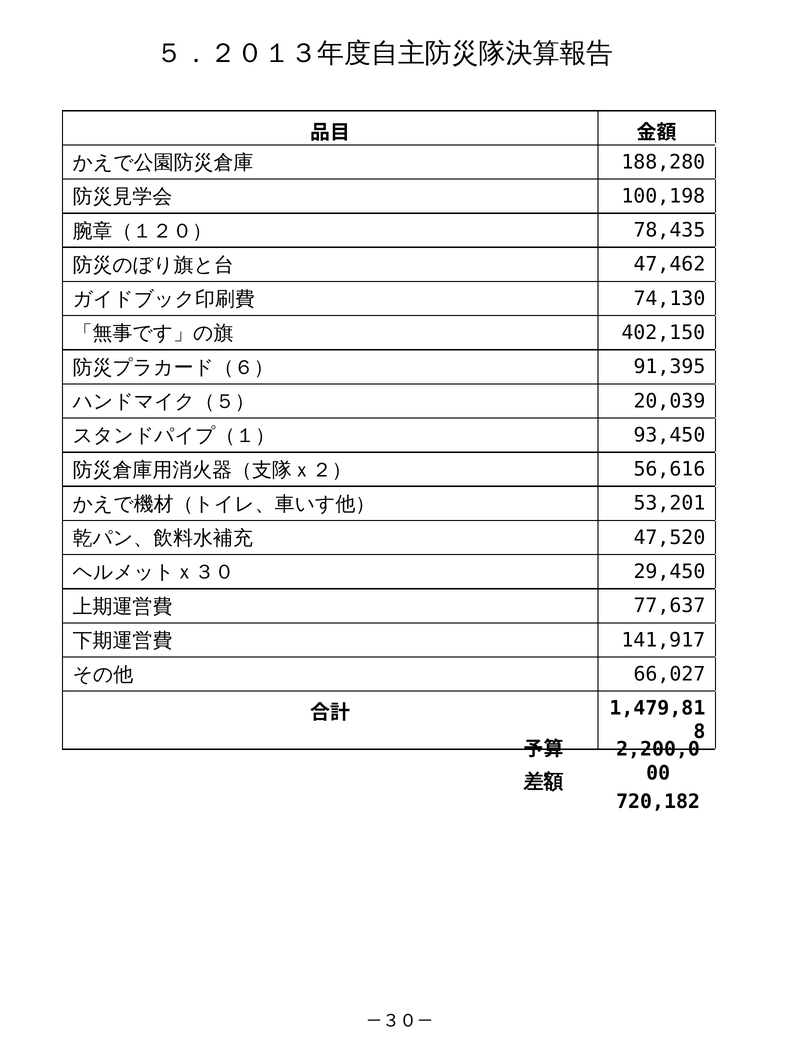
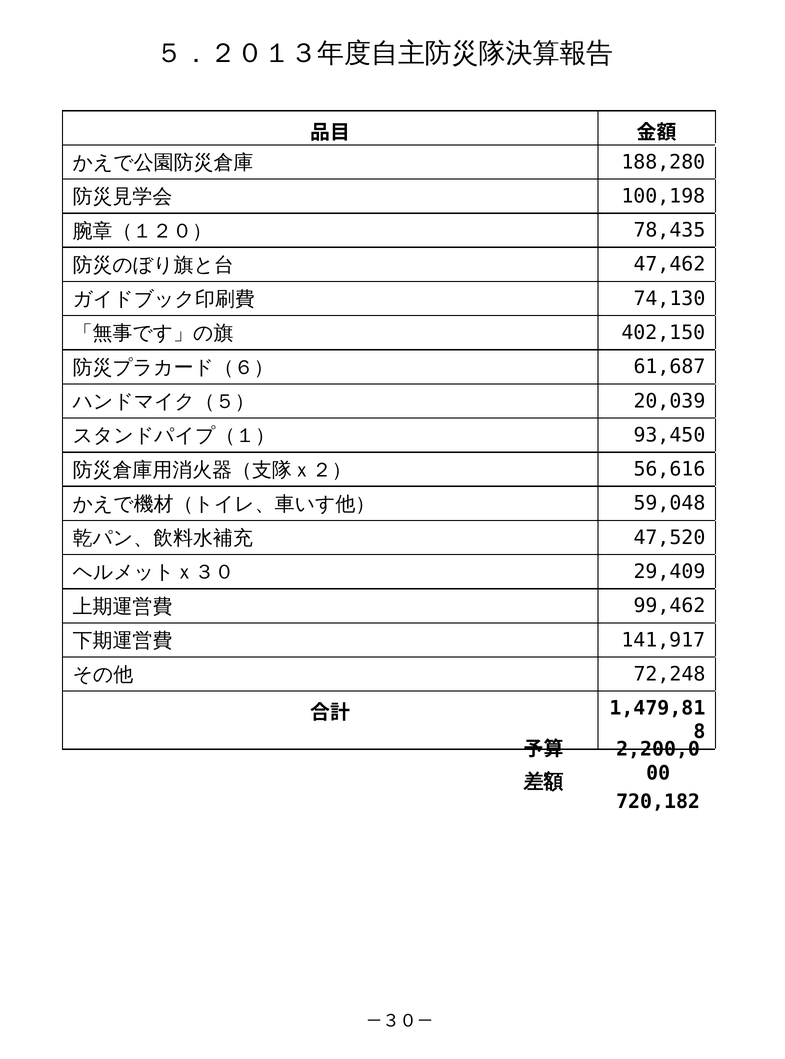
91,395: 91,395 -> 61,687
53,201: 53,201 -> 59,048
29,450: 29,450 -> 29,409
77,637: 77,637 -> 99,462
66,027: 66,027 -> 72,248
